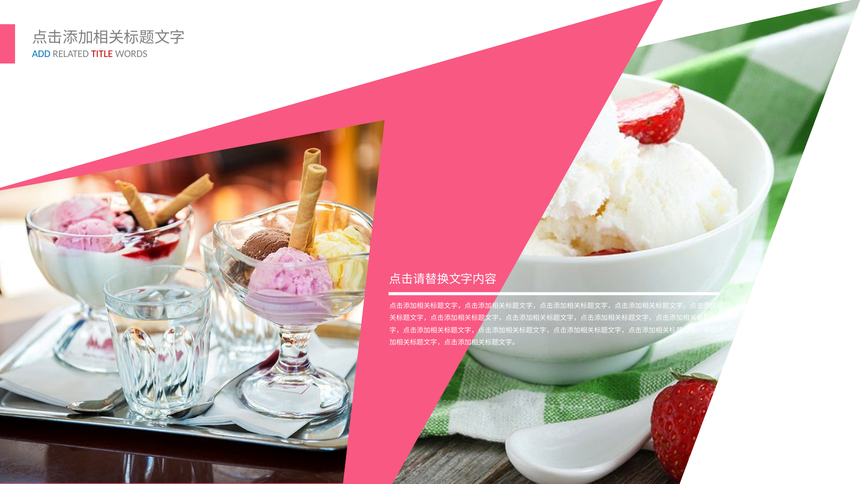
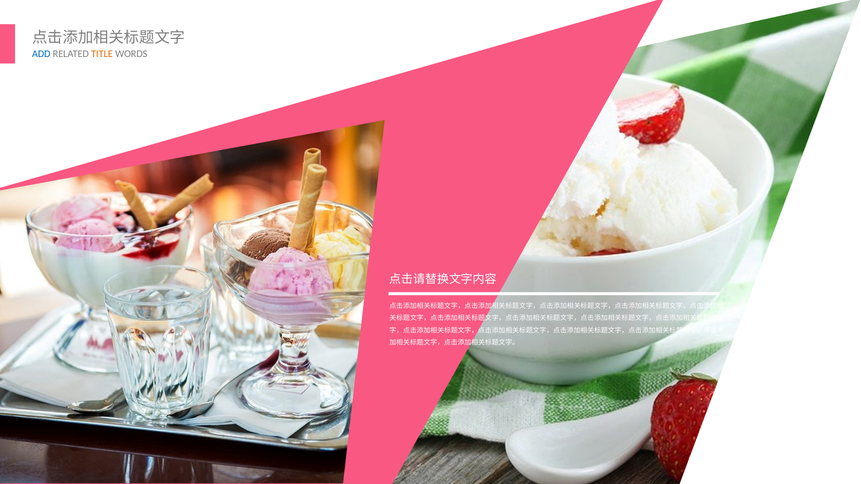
TITLE colour: red -> orange
